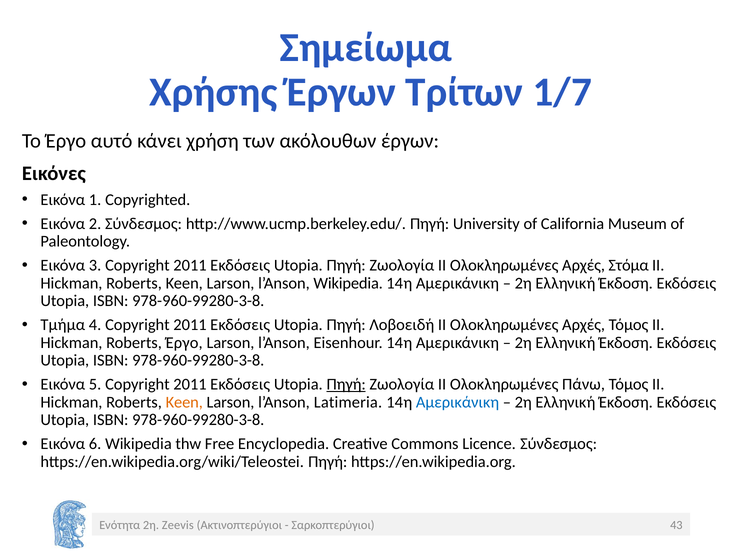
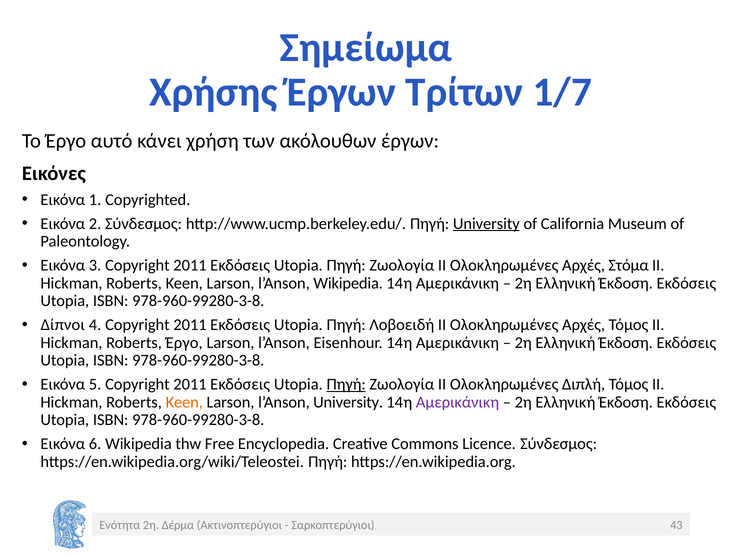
University at (486, 224) underline: none -> present
Τμήμα: Τμήμα -> Δίπνοι
Πάνω: Πάνω -> Διπλή
l’Anson Latimeria: Latimeria -> University
Αμερικάνικη at (458, 402) colour: blue -> purple
Zeevis: Zeevis -> Δέρμα
